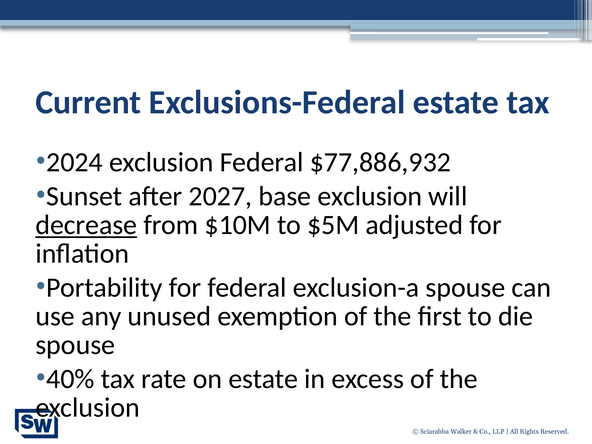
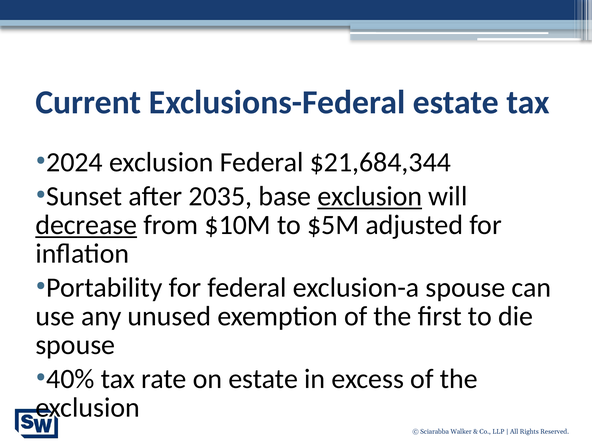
$77,886,932: $77,886,932 -> $21,684,344
2027: 2027 -> 2035
exclusion at (370, 196) underline: none -> present
